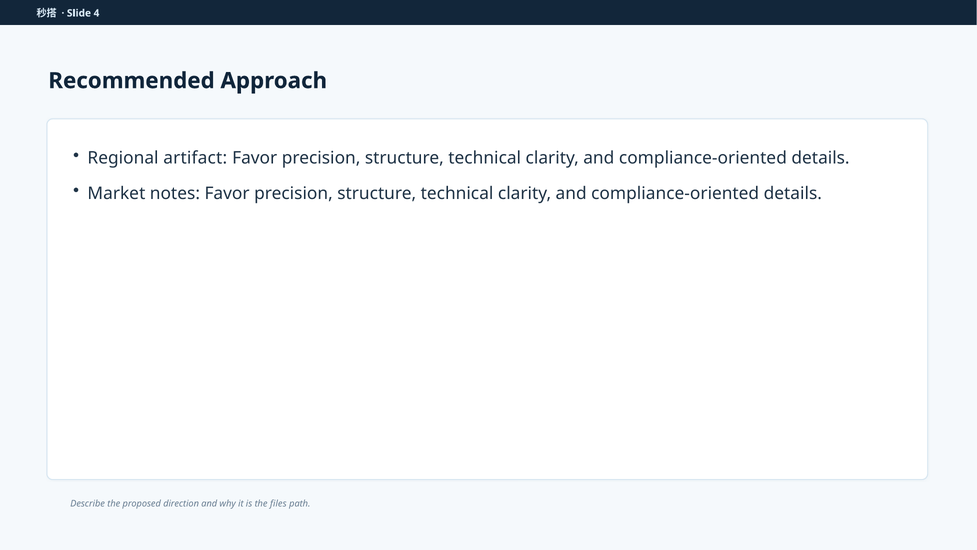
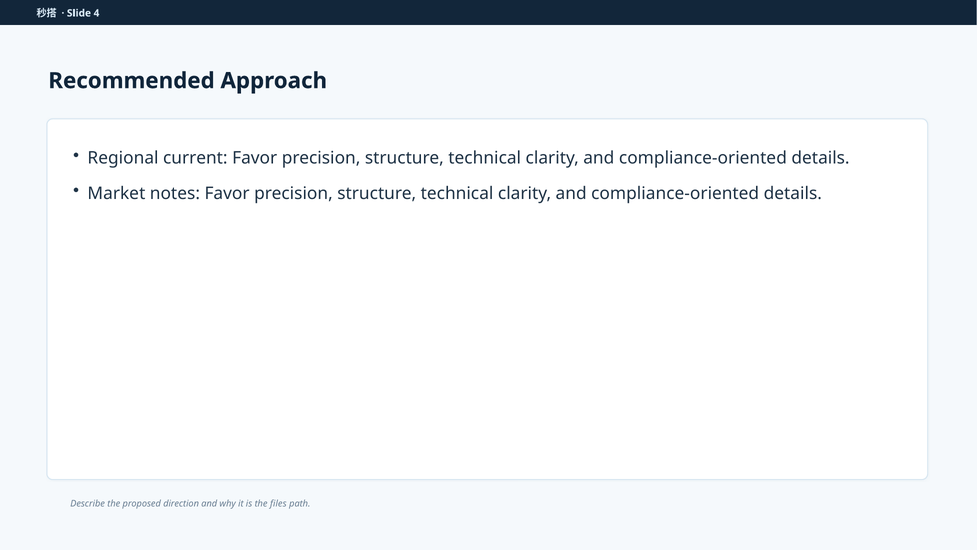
artifact: artifact -> current
